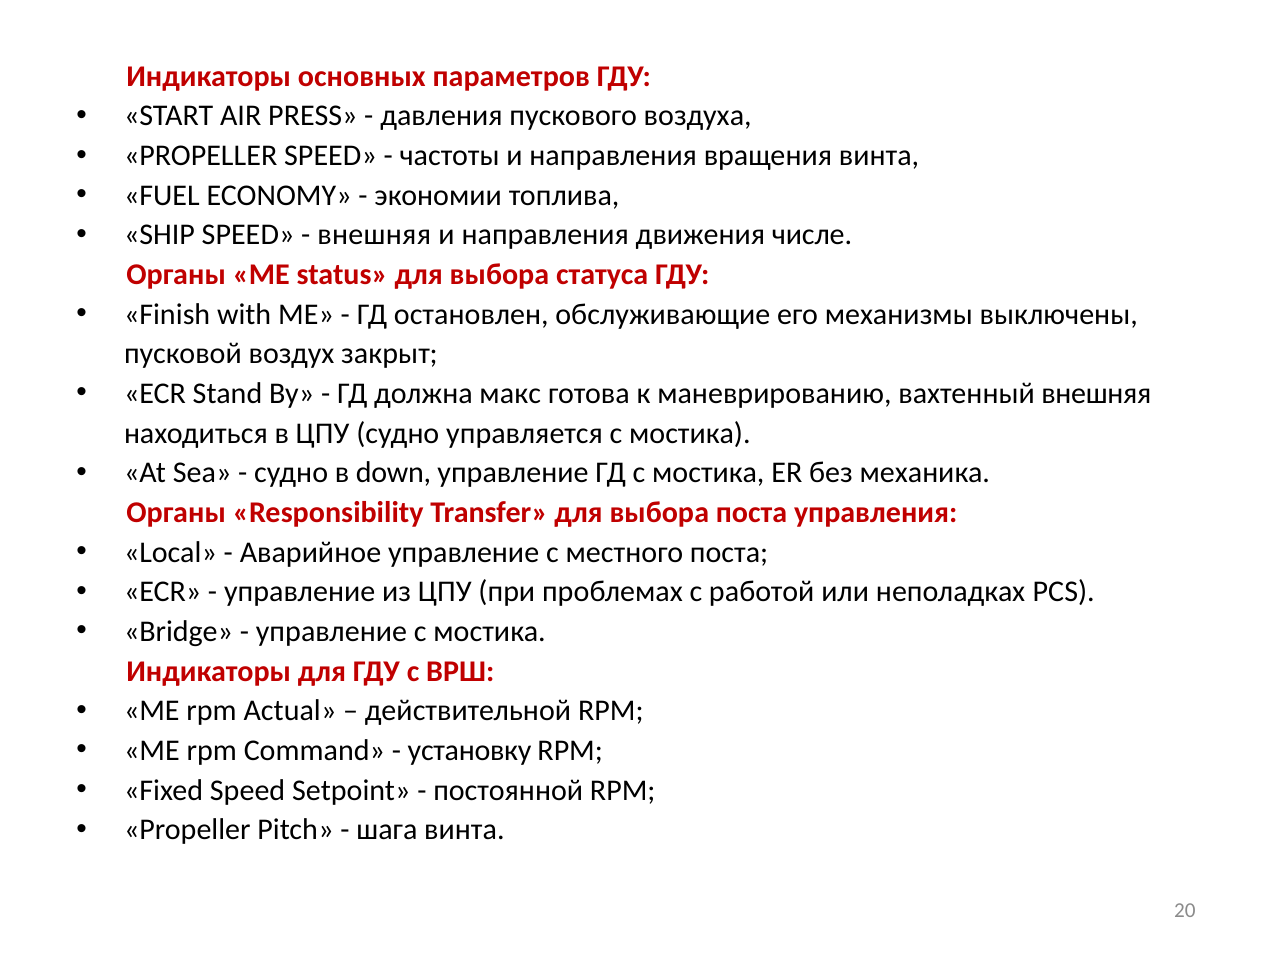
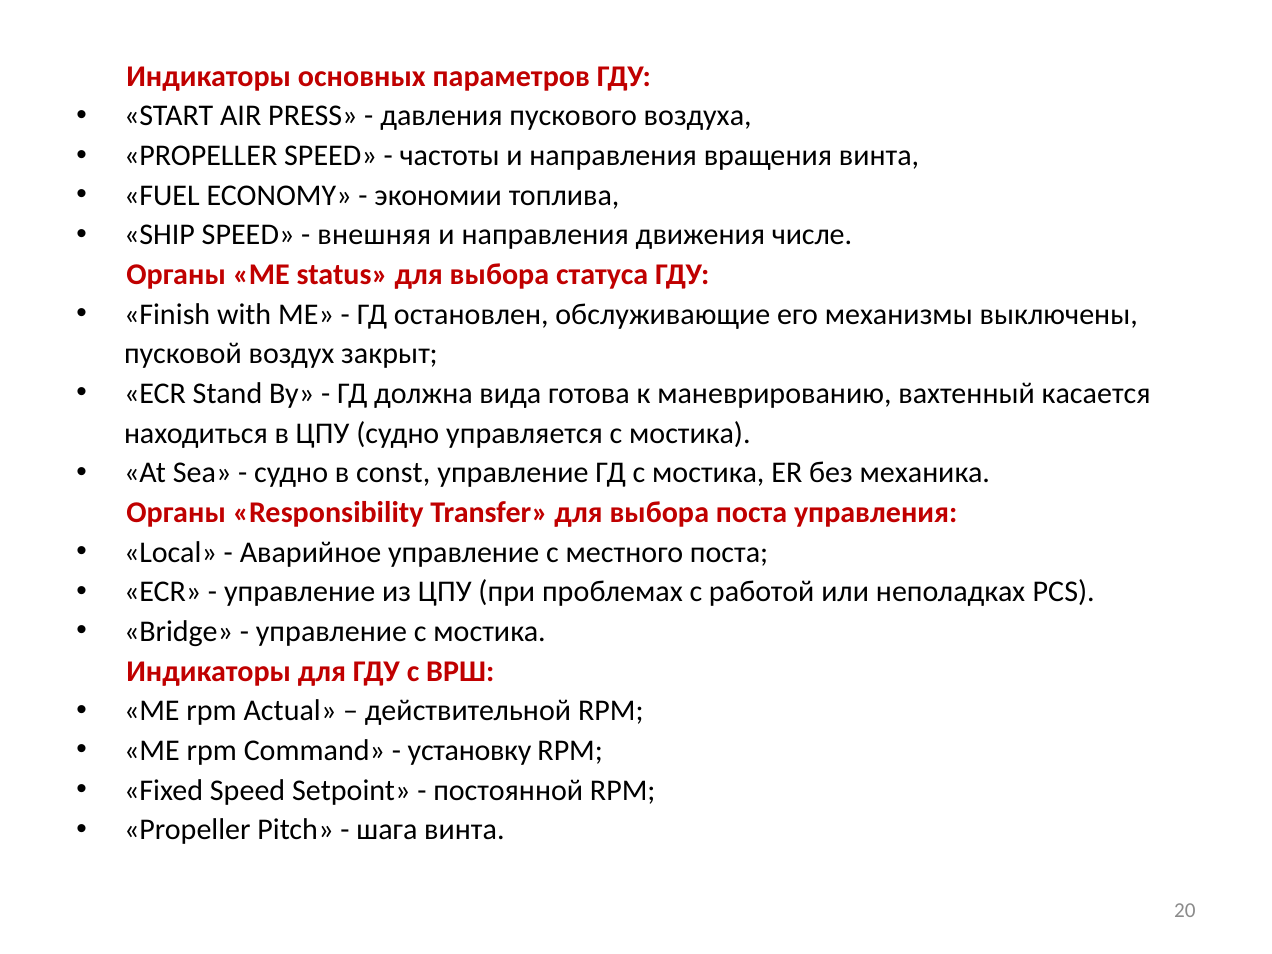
макс: макс -> вида
вахтенный внешняя: внешняя -> касается
down: down -> const
